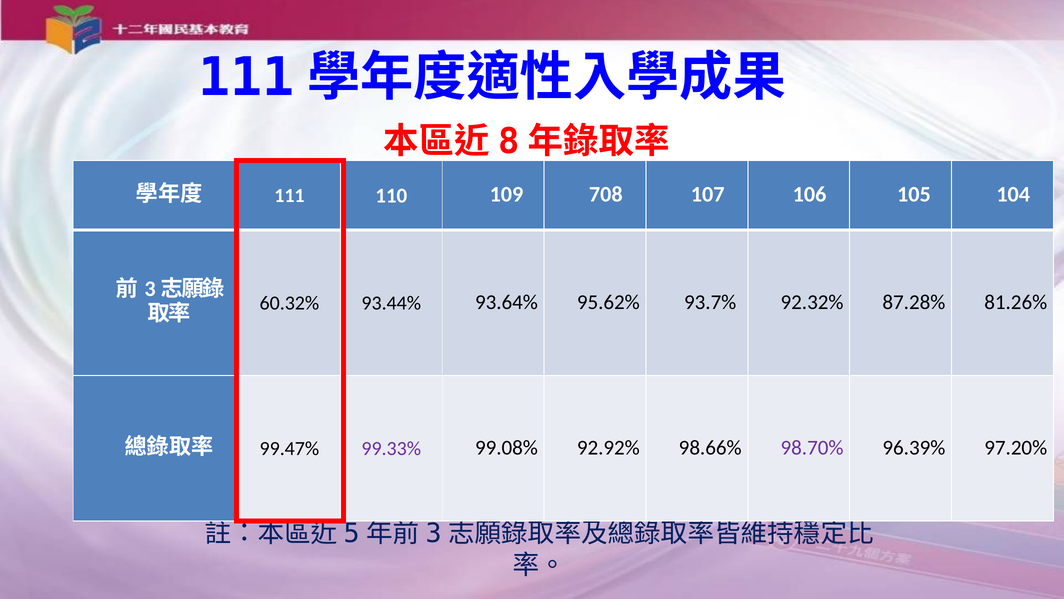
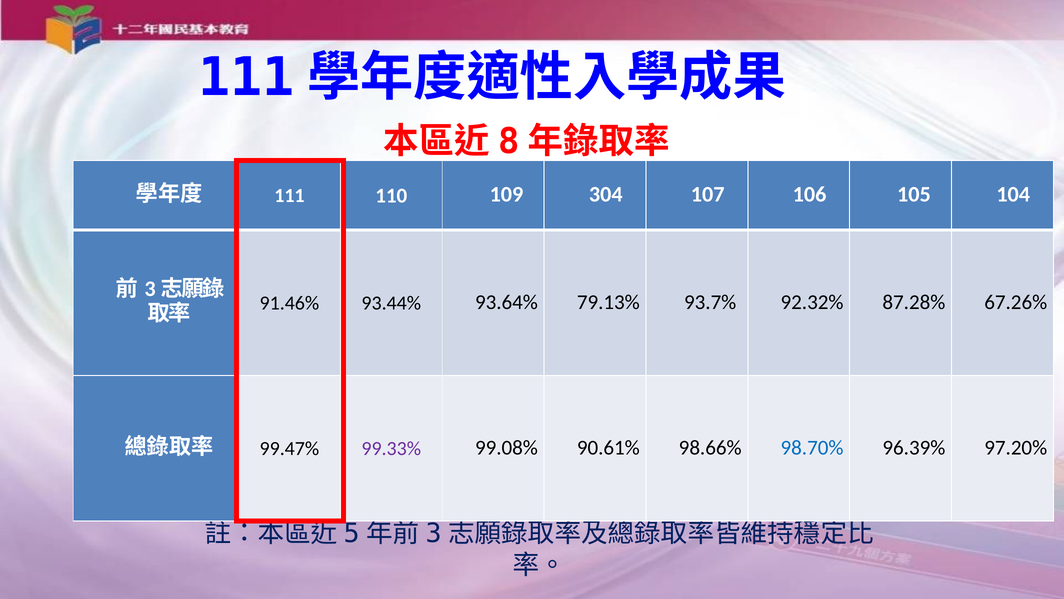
708: 708 -> 304
60.32%: 60.32% -> 91.46%
95.62%: 95.62% -> 79.13%
81.26%: 81.26% -> 67.26%
92.92%: 92.92% -> 90.61%
98.70% colour: purple -> blue
